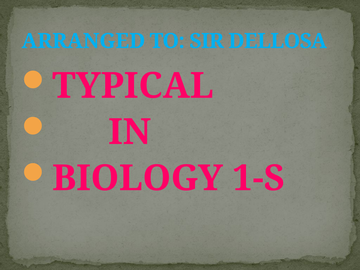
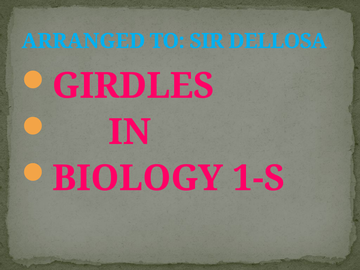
TYPICAL: TYPICAL -> GIRDLES
